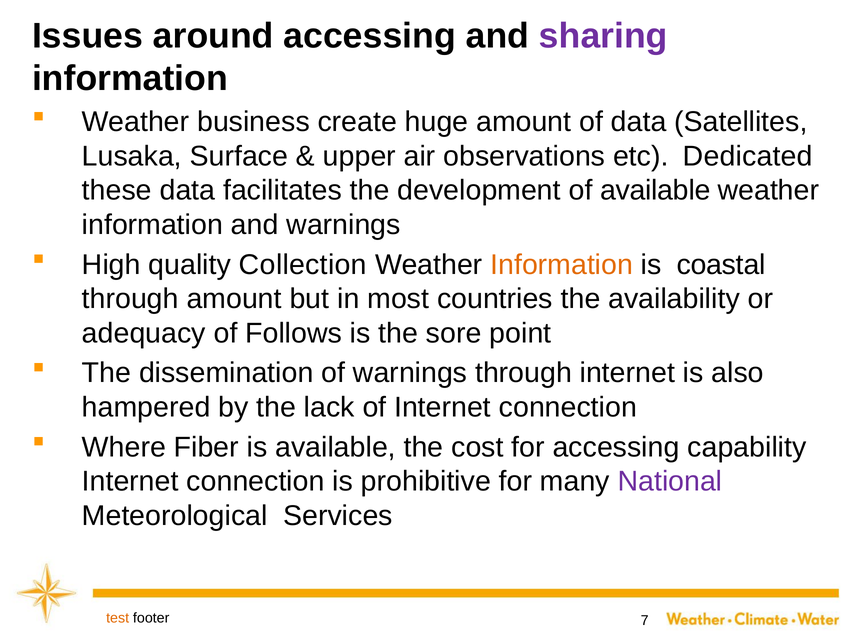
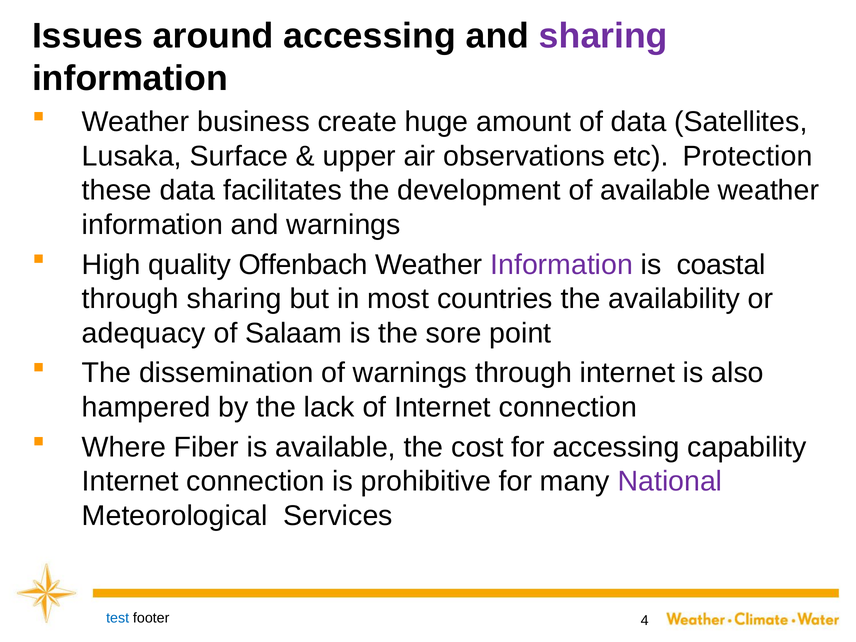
Dedicated: Dedicated -> Protection
Collection: Collection -> Offenbach
Information at (562, 265) colour: orange -> purple
through amount: amount -> sharing
Follows: Follows -> Salaam
test colour: orange -> blue
7: 7 -> 4
